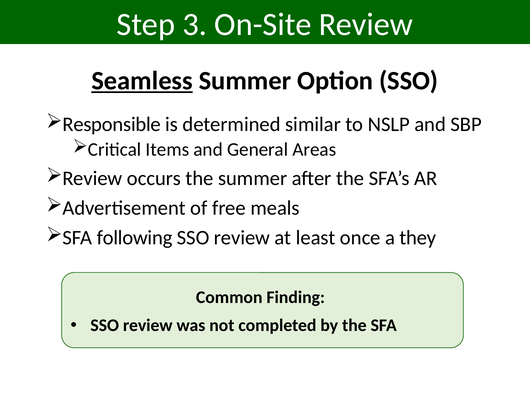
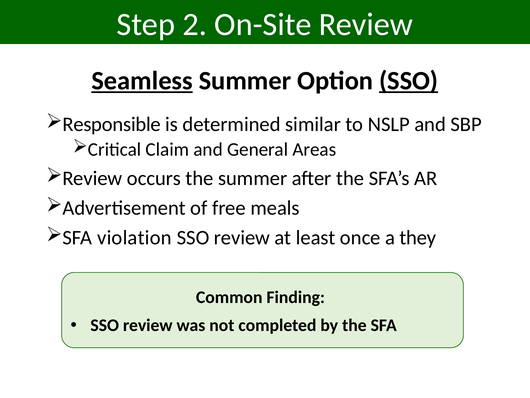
3: 3 -> 2
SSO at (409, 81) underline: none -> present
Items: Items -> Claim
following: following -> violation
